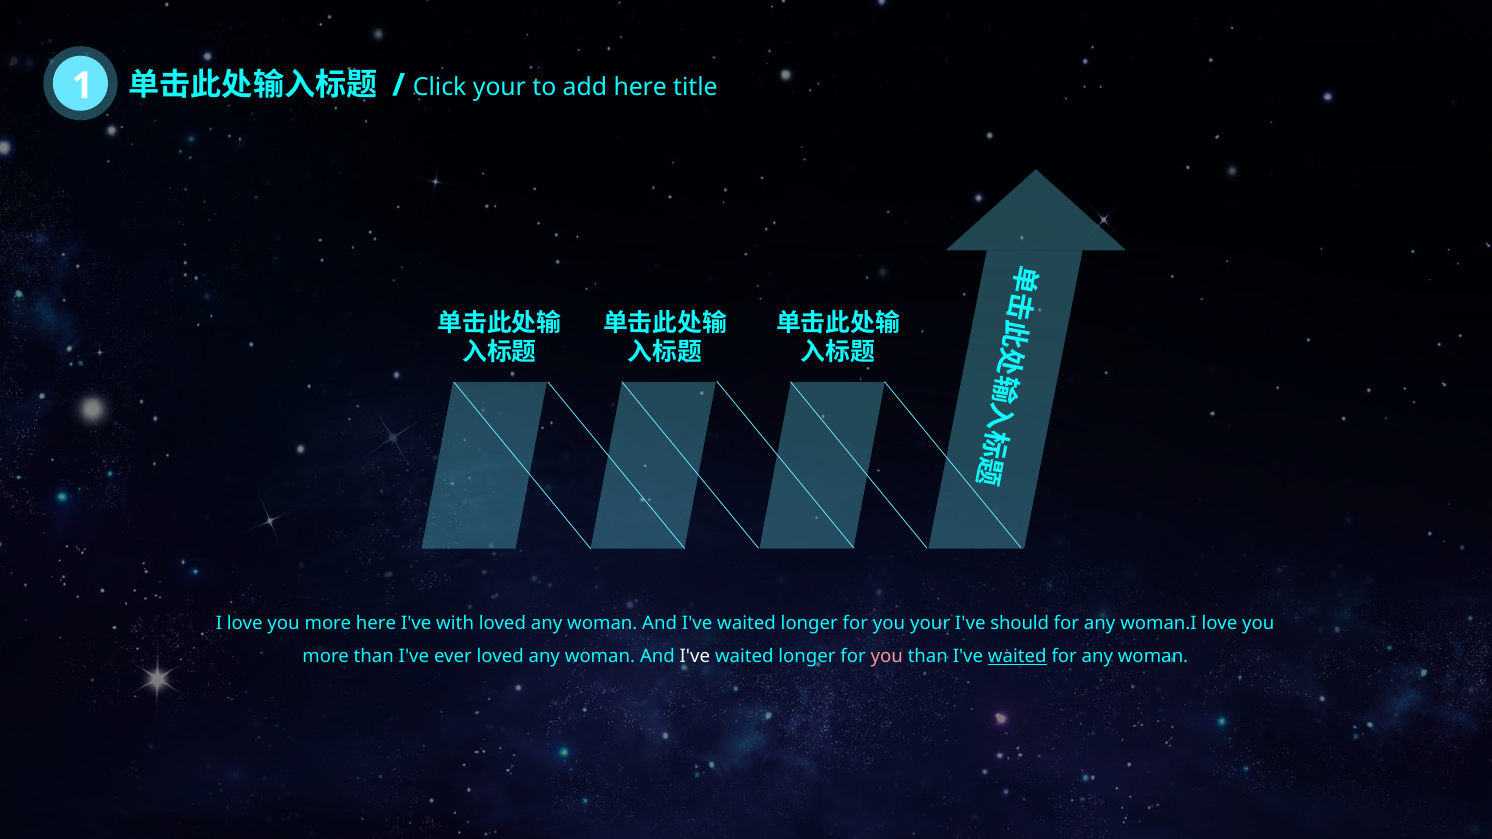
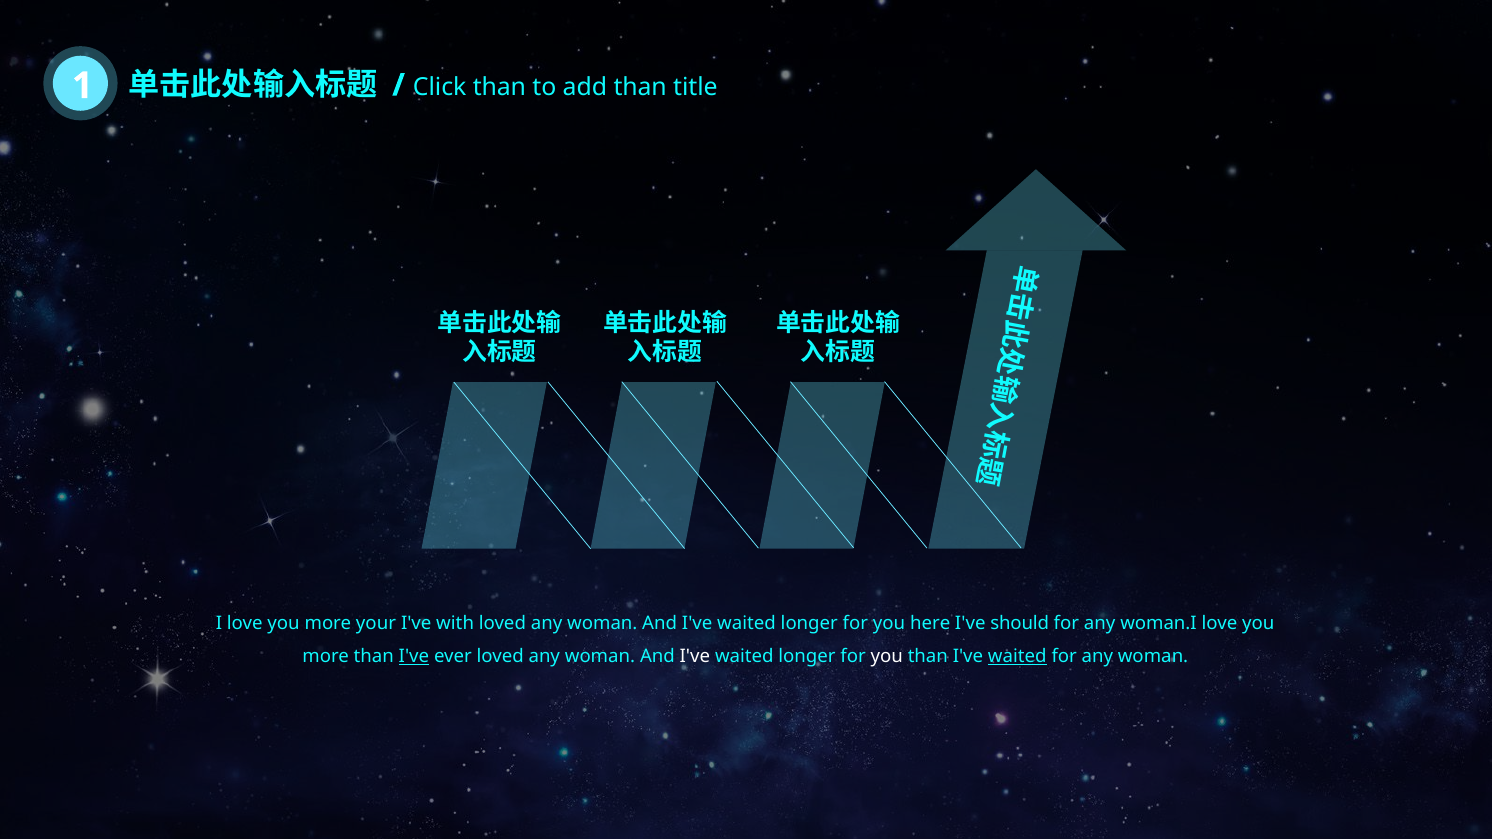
Click your: your -> than
add here: here -> than
more here: here -> your
you your: your -> here
I've at (414, 657) underline: none -> present
you at (887, 657) colour: pink -> white
